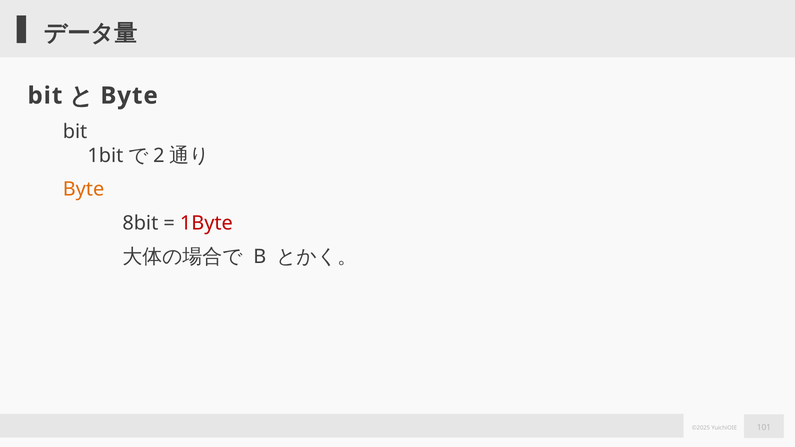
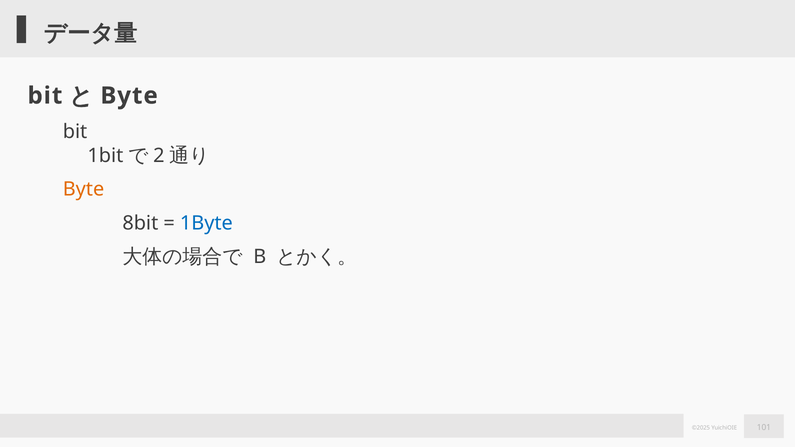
1Byte colour: red -> blue
